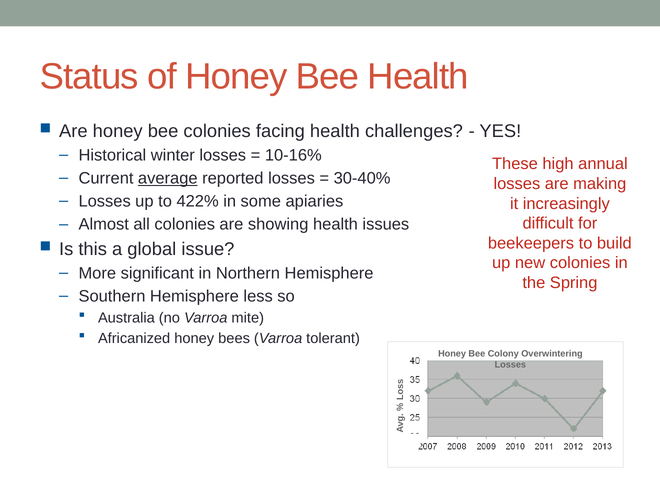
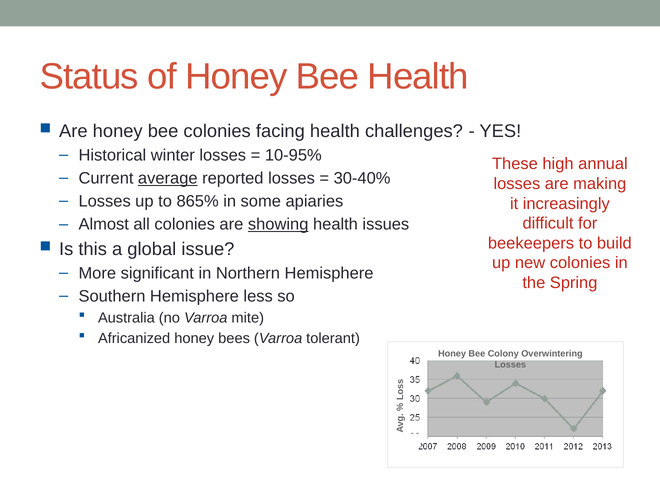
10-16%: 10-16% -> 10-95%
422%: 422% -> 865%
showing underline: none -> present
